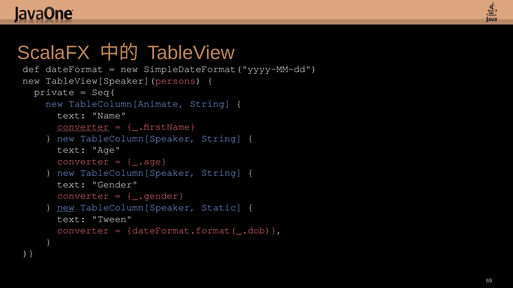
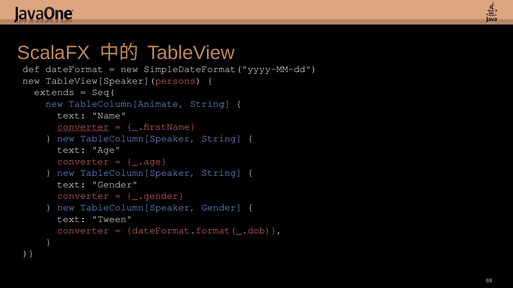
private: private -> extends
new at (66, 208) underline: present -> none
TableColumn[Speaker Static: Static -> Gender
